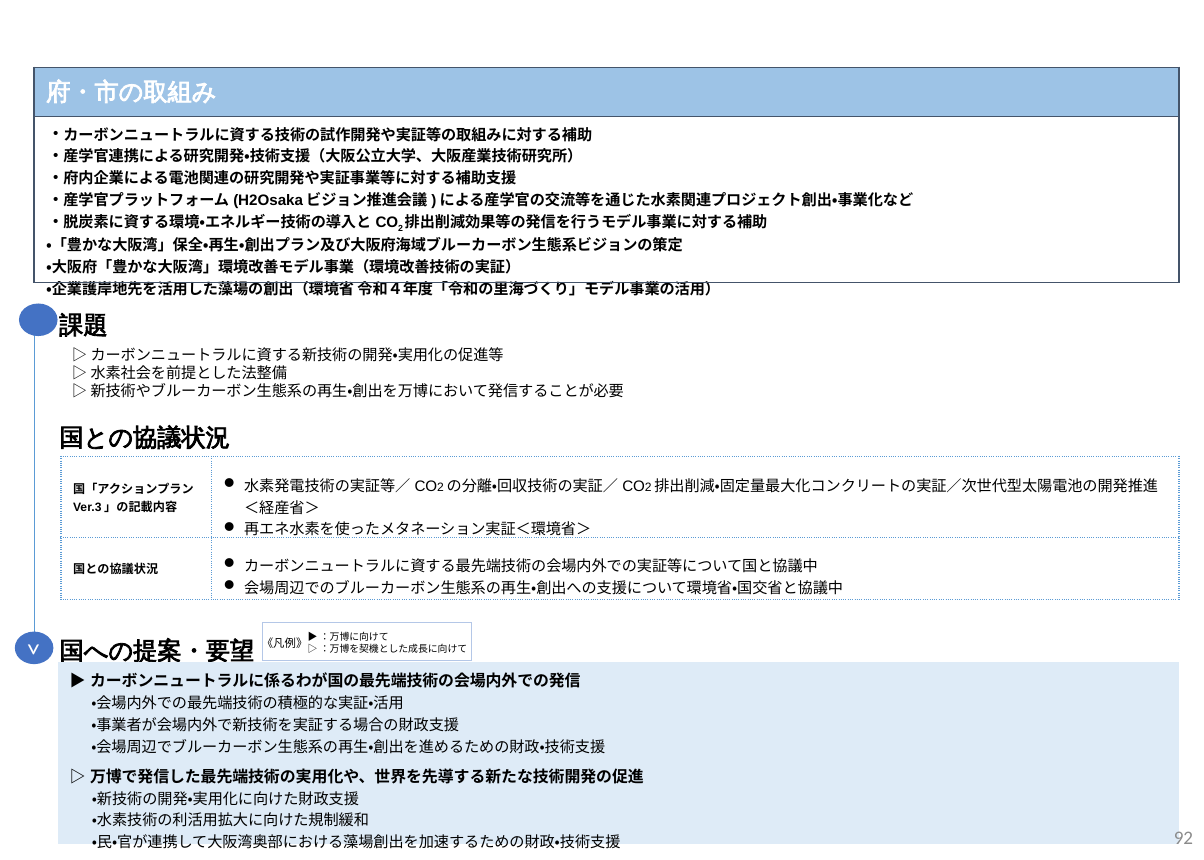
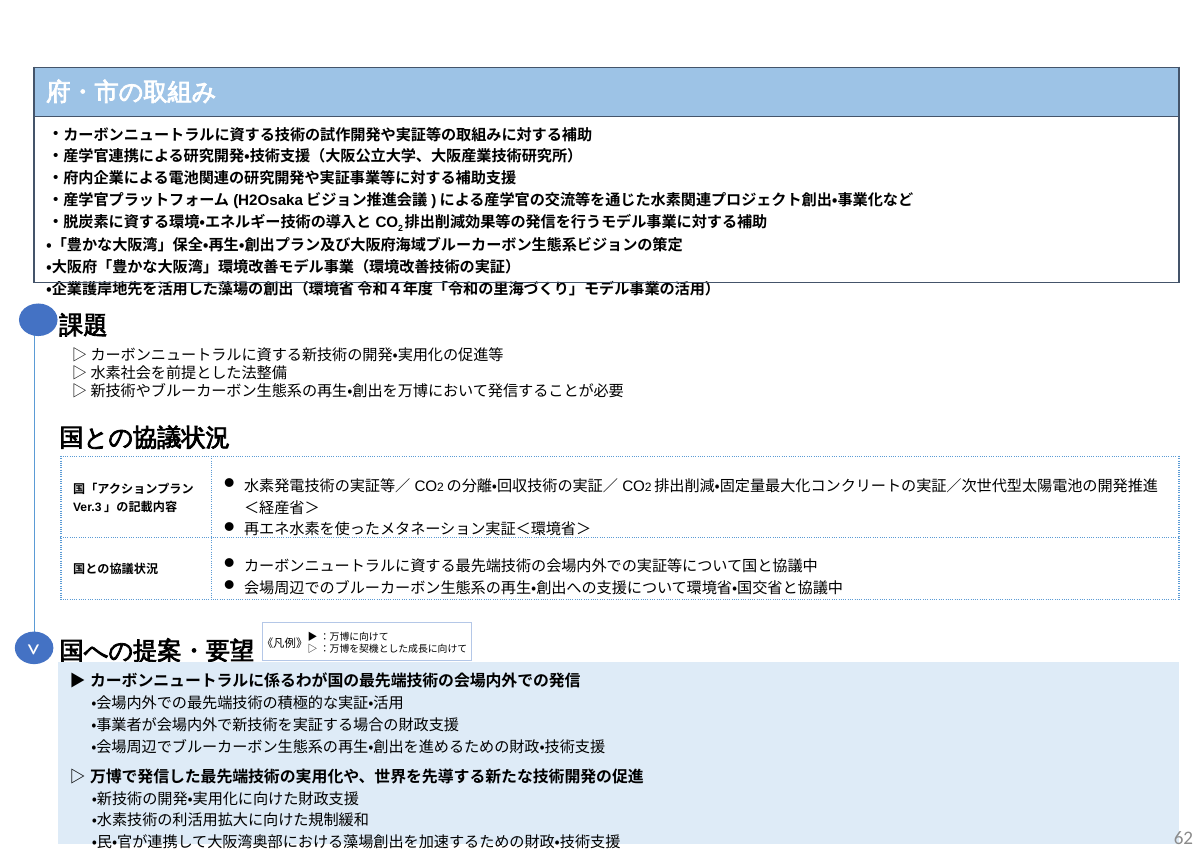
92: 92 -> 62
